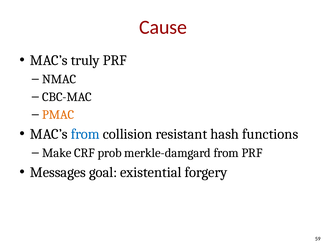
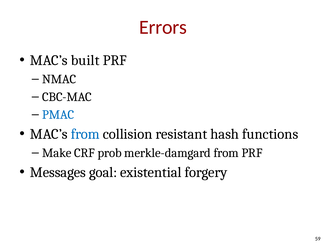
Cause: Cause -> Errors
truly: truly -> built
PMAC colour: orange -> blue
